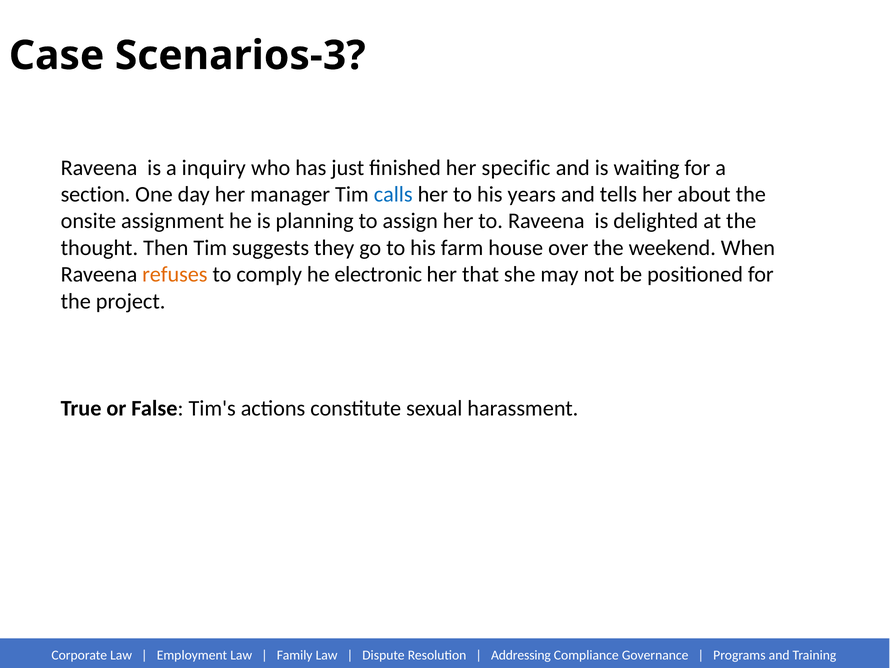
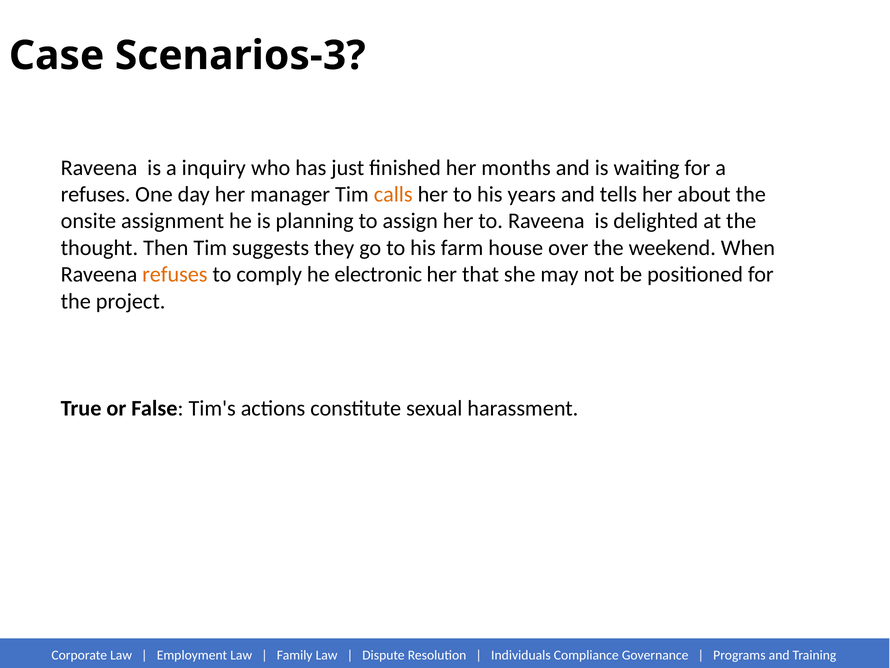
specific: specific -> months
section at (96, 194): section -> refuses
calls colour: blue -> orange
Addressing: Addressing -> Individuals
